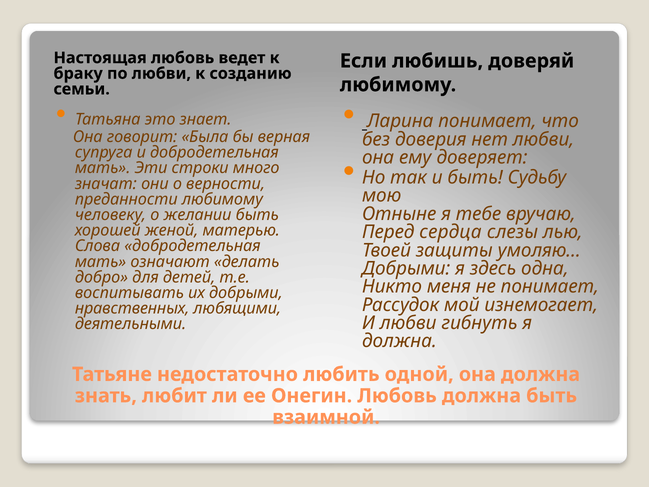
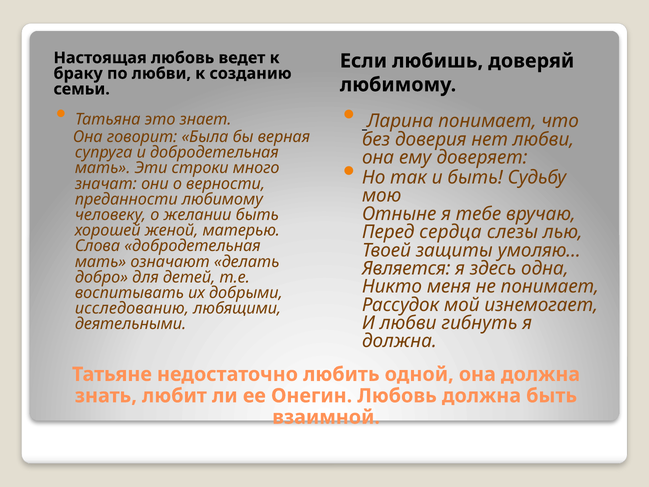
Добрыми at (406, 268): Добрыми -> Является
нравственных: нравственных -> исследованию
